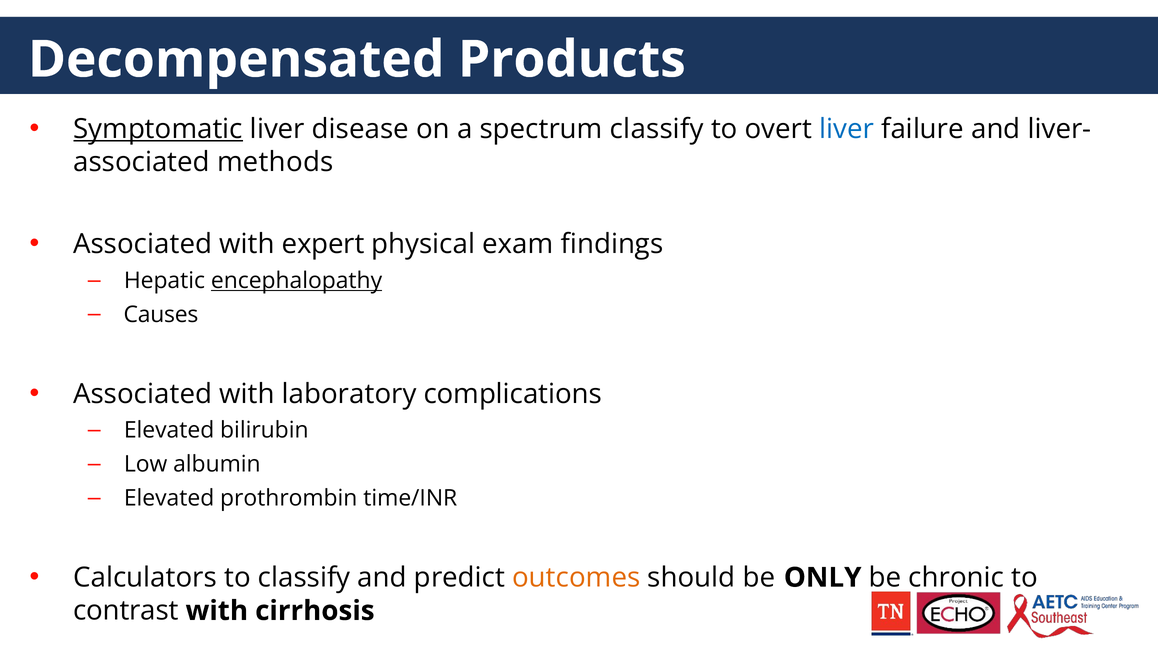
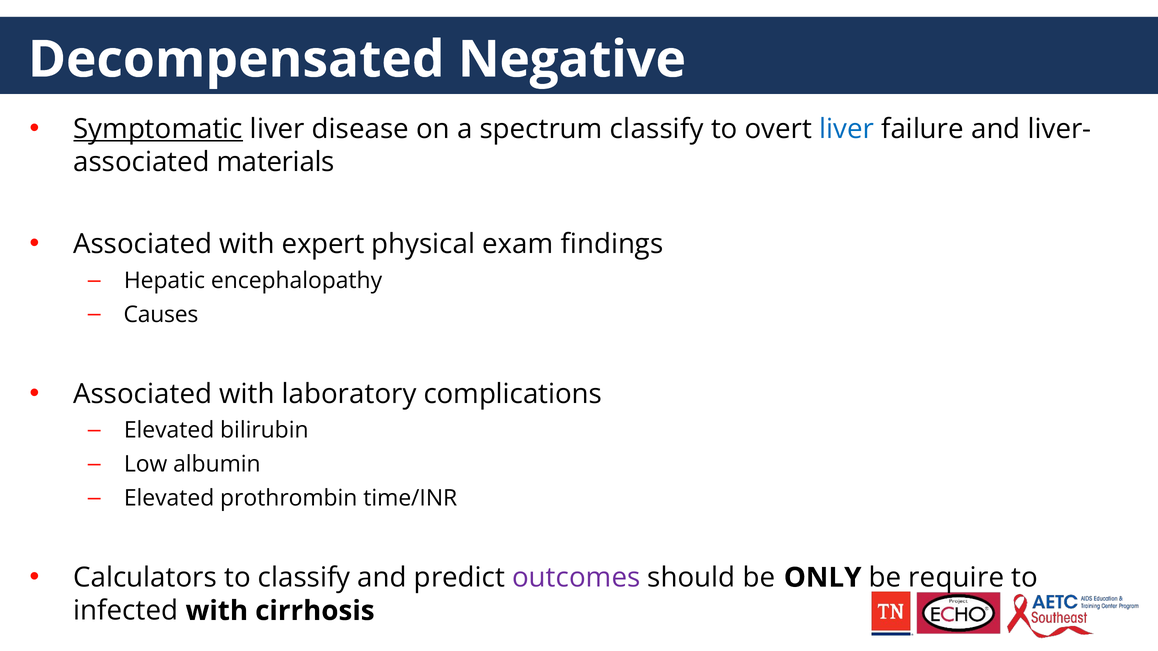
Products: Products -> Negative
methods: methods -> materials
encephalopathy underline: present -> none
outcomes colour: orange -> purple
chronic: chronic -> require
contrast: contrast -> infected
